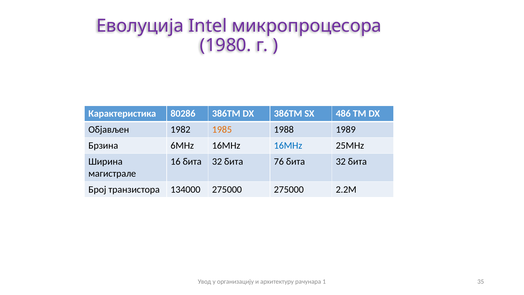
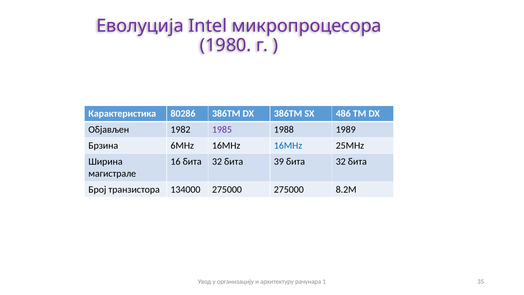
1985 colour: orange -> purple
76: 76 -> 39
2.2М: 2.2М -> 8.2М
